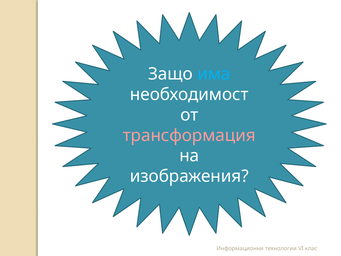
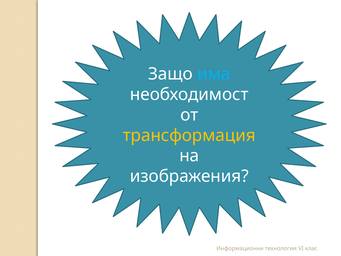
трансформация colour: pink -> yellow
